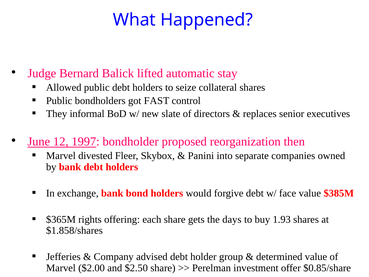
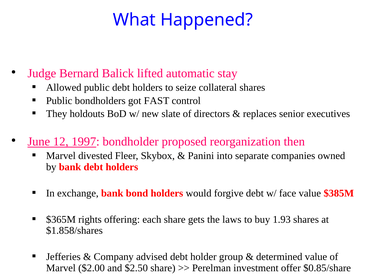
informal: informal -> holdouts
days: days -> laws
